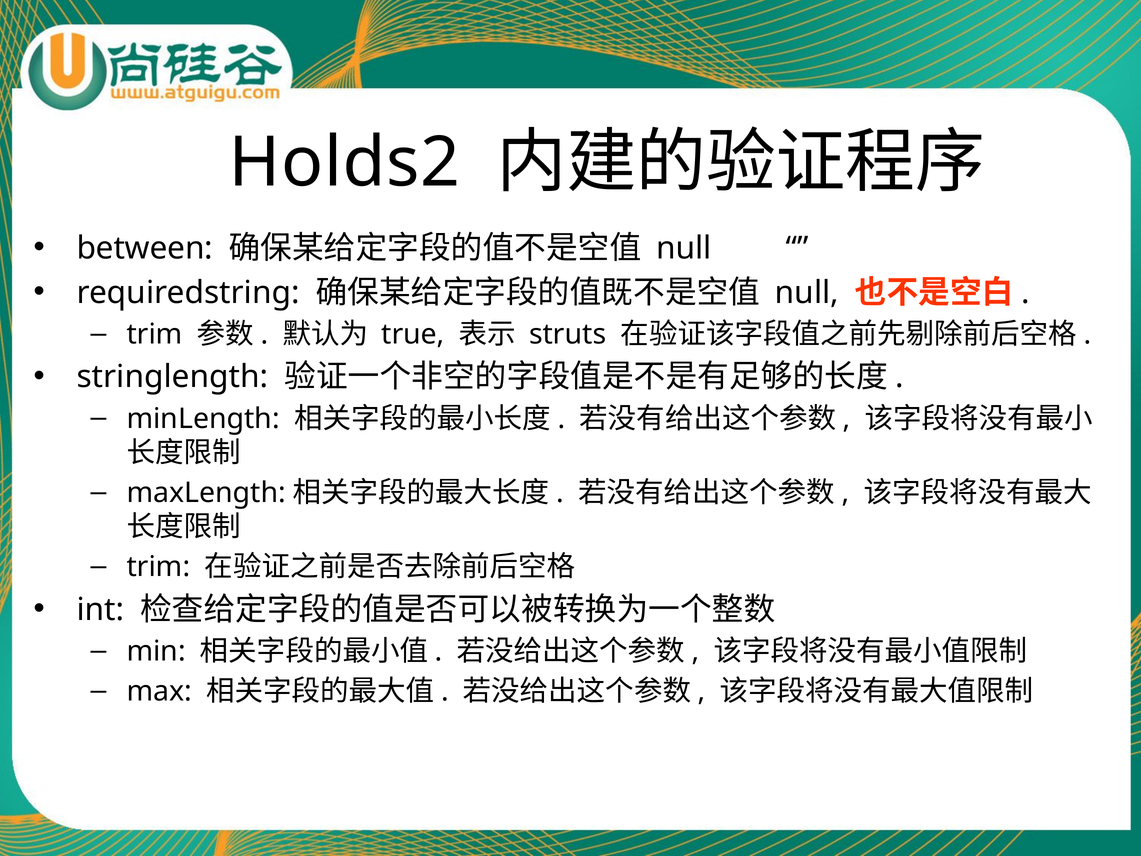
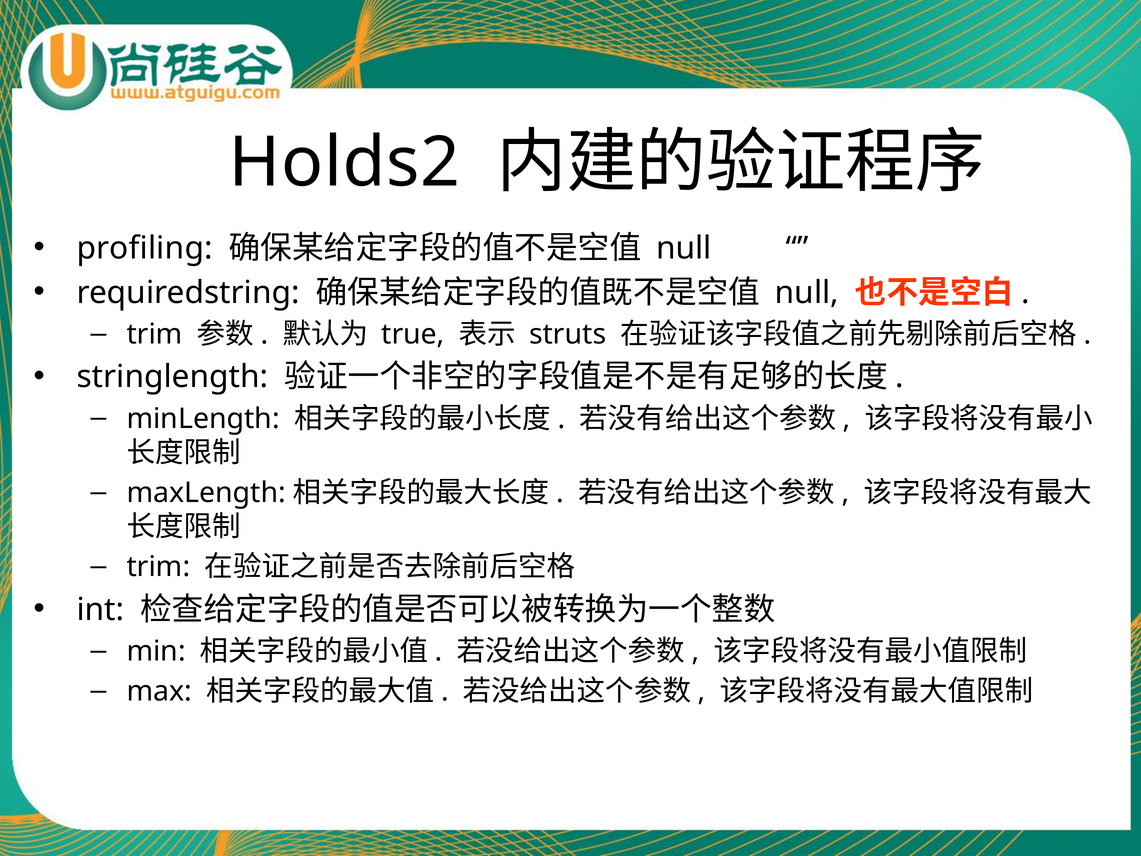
between: between -> profiling
